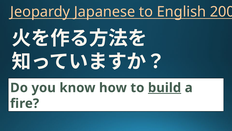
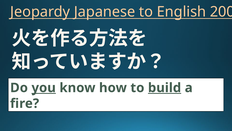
you underline: none -> present
